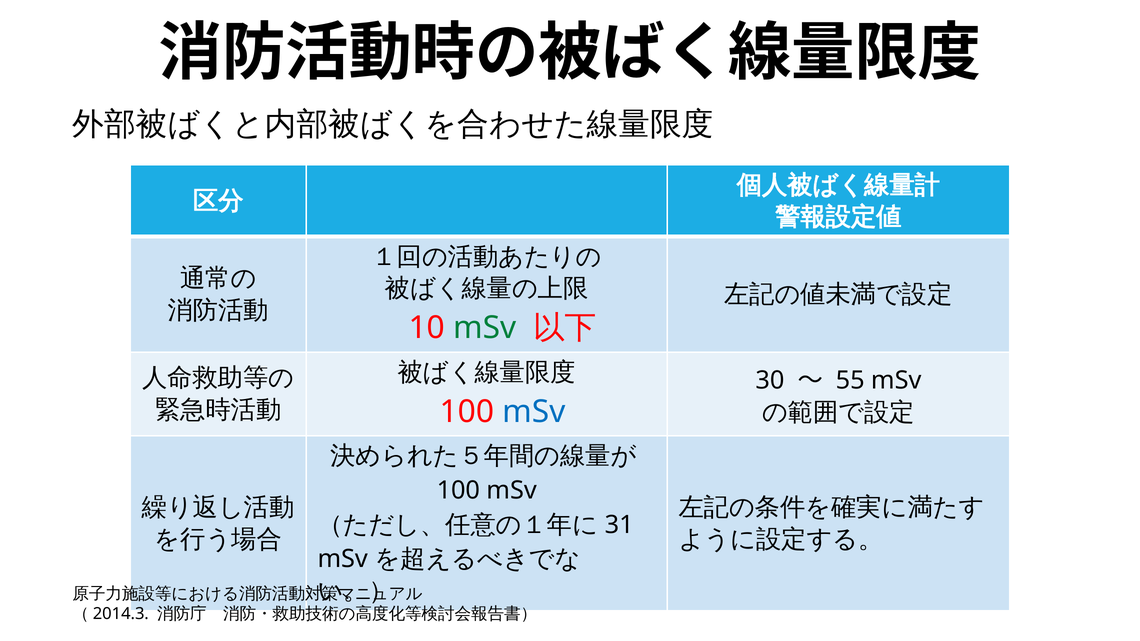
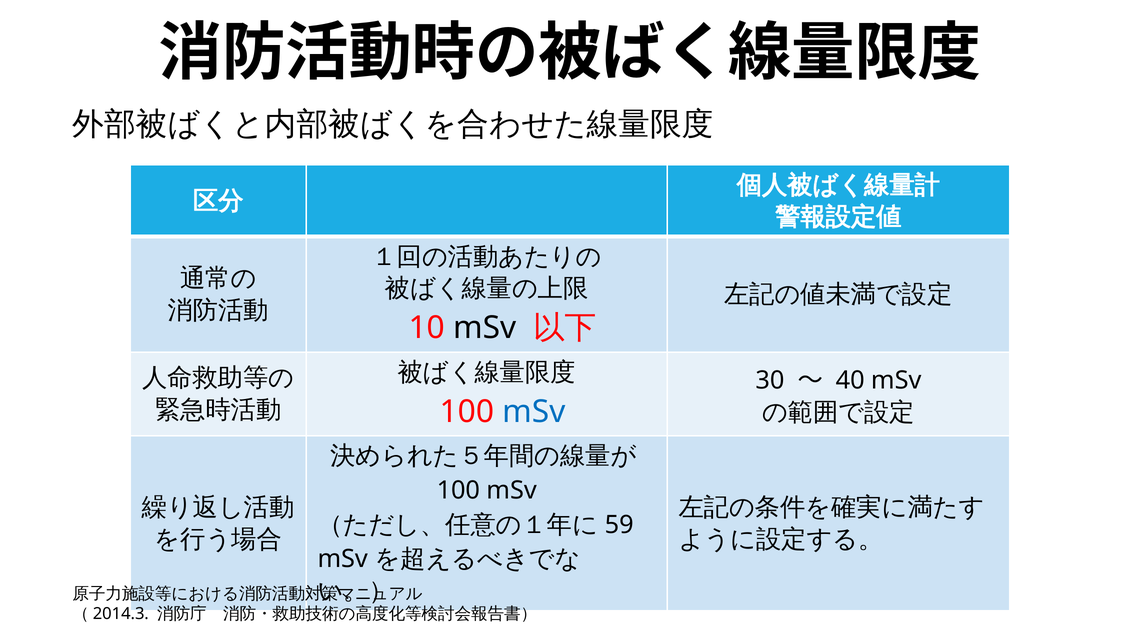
mSv at (485, 328) colour: green -> black
55: 55 -> 40
31: 31 -> 59
